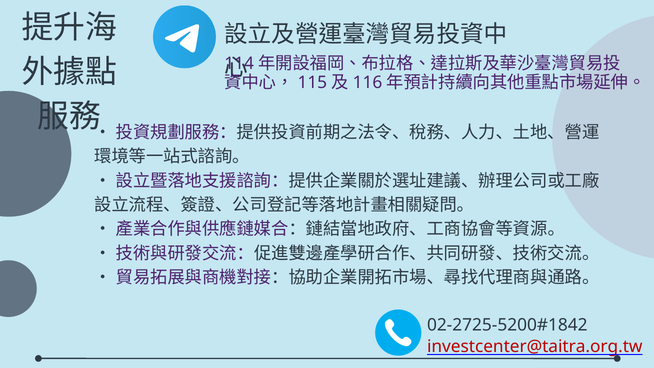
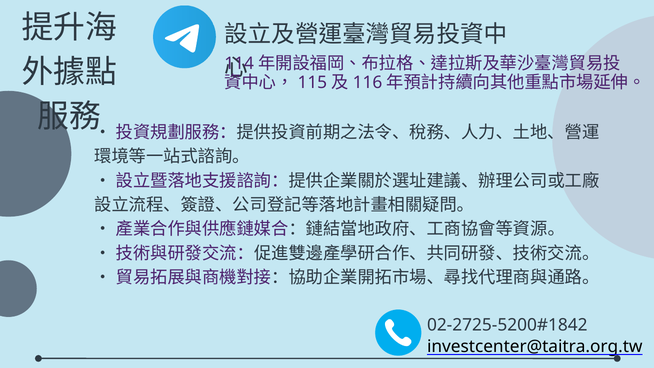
investcenter@taitra.org.tw colour: red -> black
